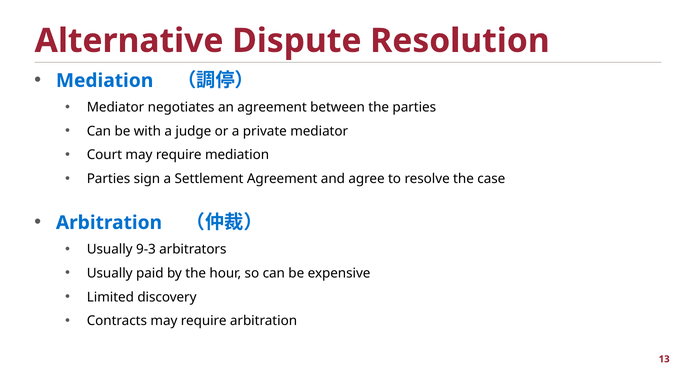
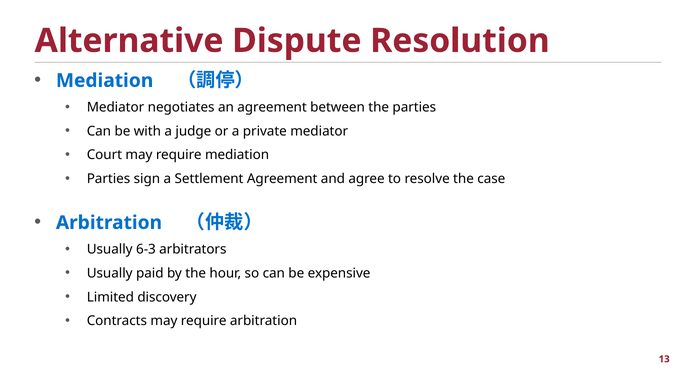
9-3: 9-3 -> 6-3
